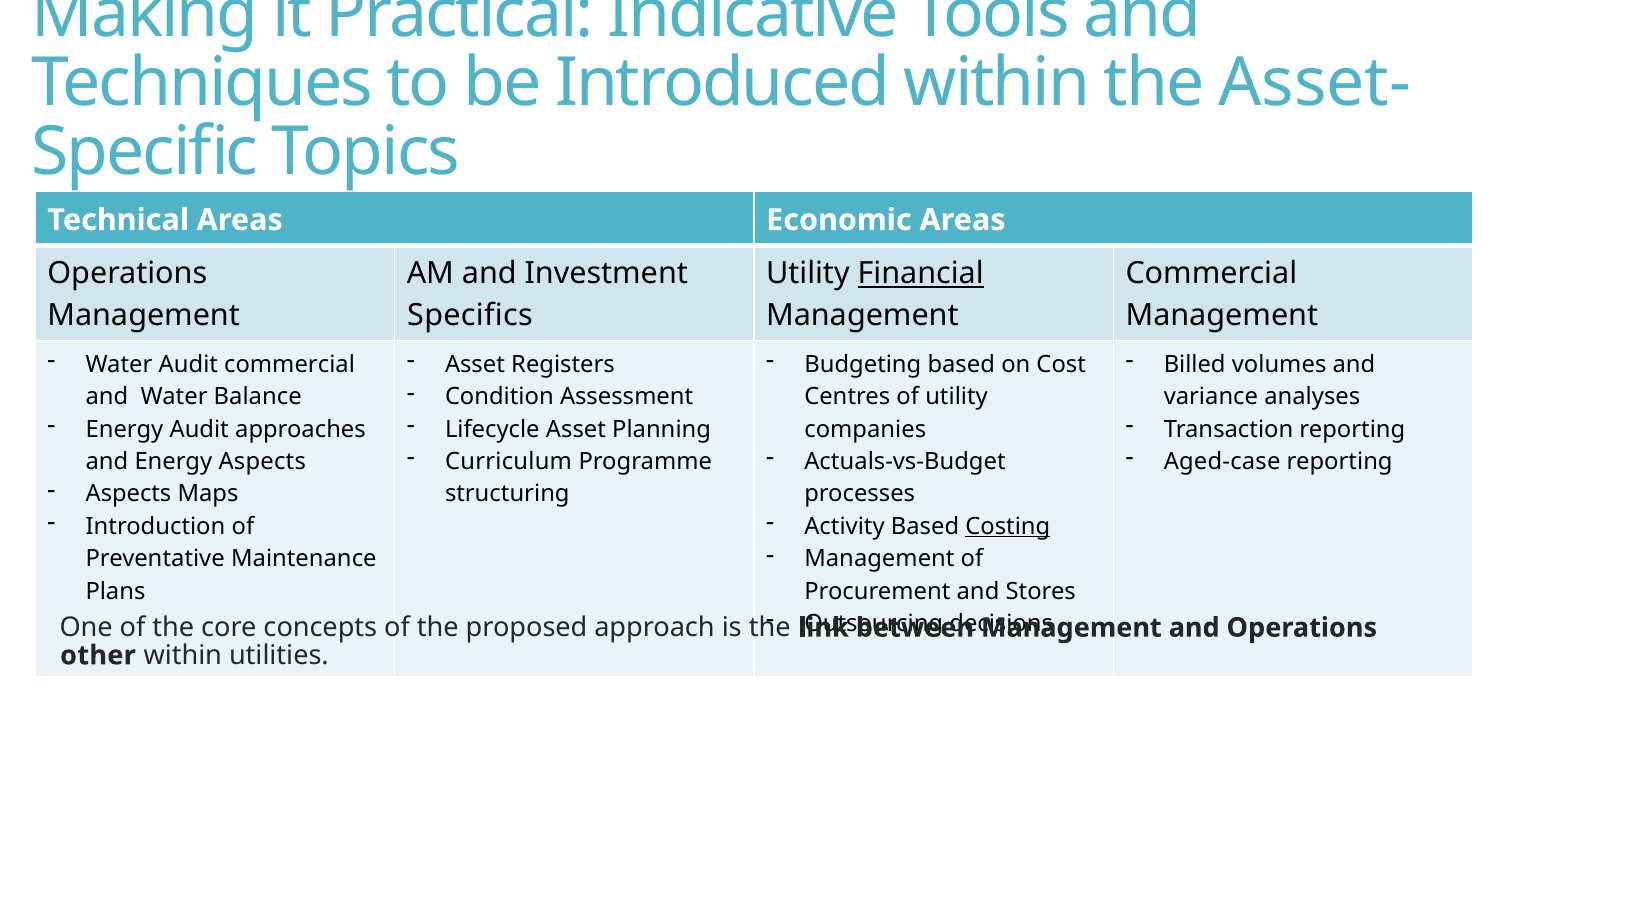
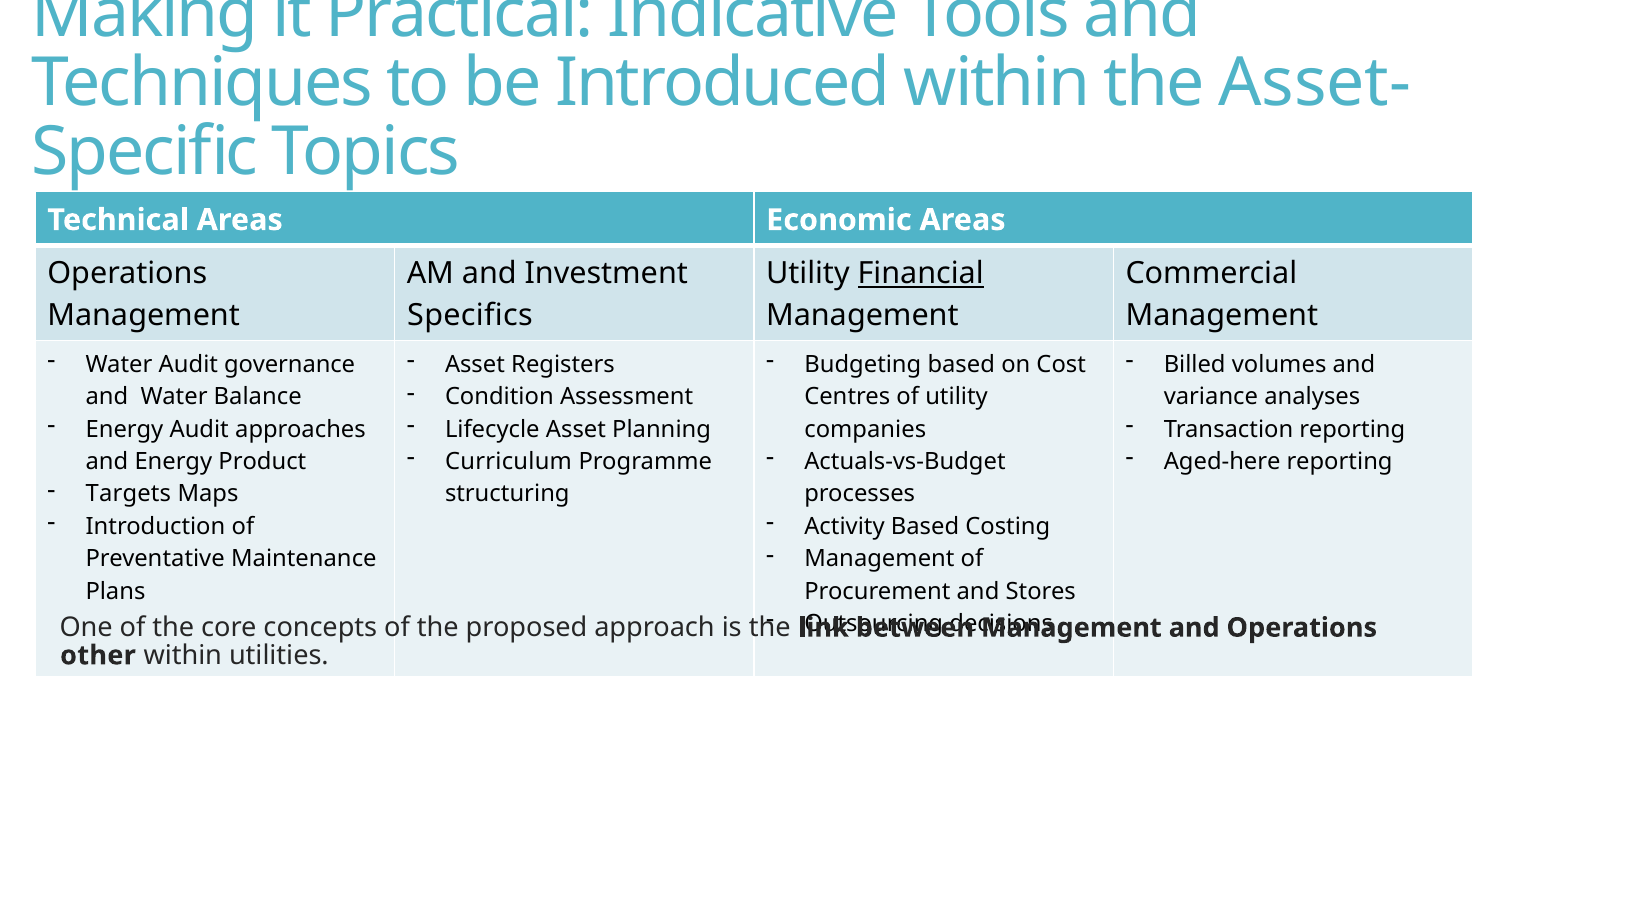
Audit commercial: commercial -> governance
Aged-case: Aged-case -> Aged-here
Energy Aspects: Aspects -> Product
Aspects at (128, 494): Aspects -> Targets
Costing underline: present -> none
